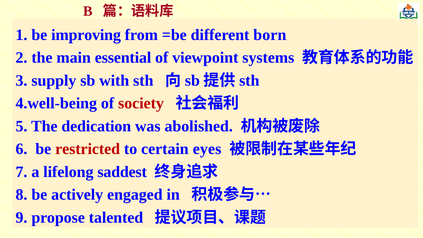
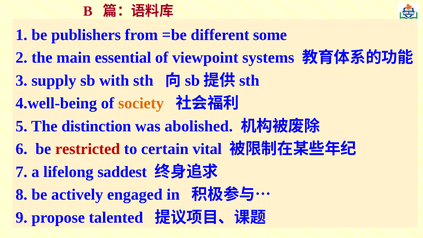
improving: improving -> publishers
born: born -> some
society colour: red -> orange
dedication: dedication -> distinction
eyes: eyes -> vital
